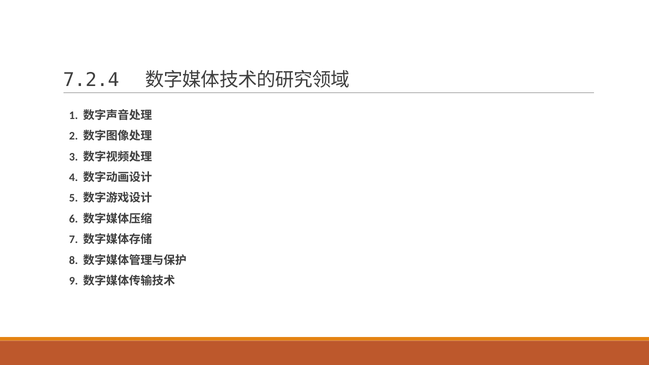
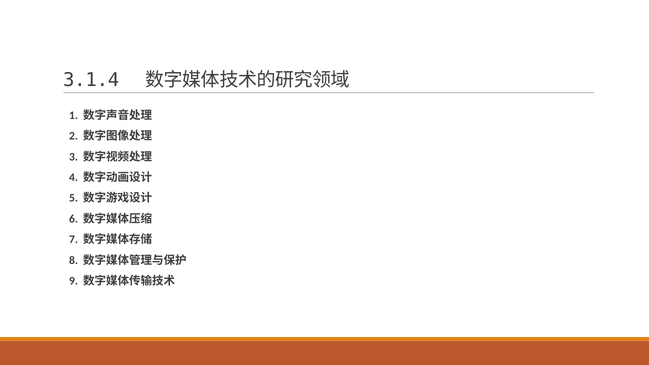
7.2.4: 7.2.4 -> 3.1.4
